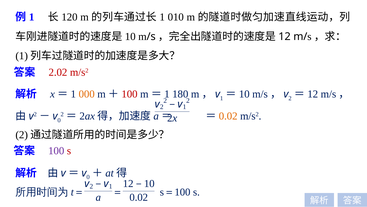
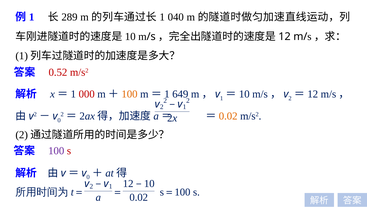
120: 120 -> 289
010: 010 -> 040
2.02: 2.02 -> 0.52
000 colour: orange -> red
100 at (129, 94) colour: red -> orange
180: 180 -> 649
